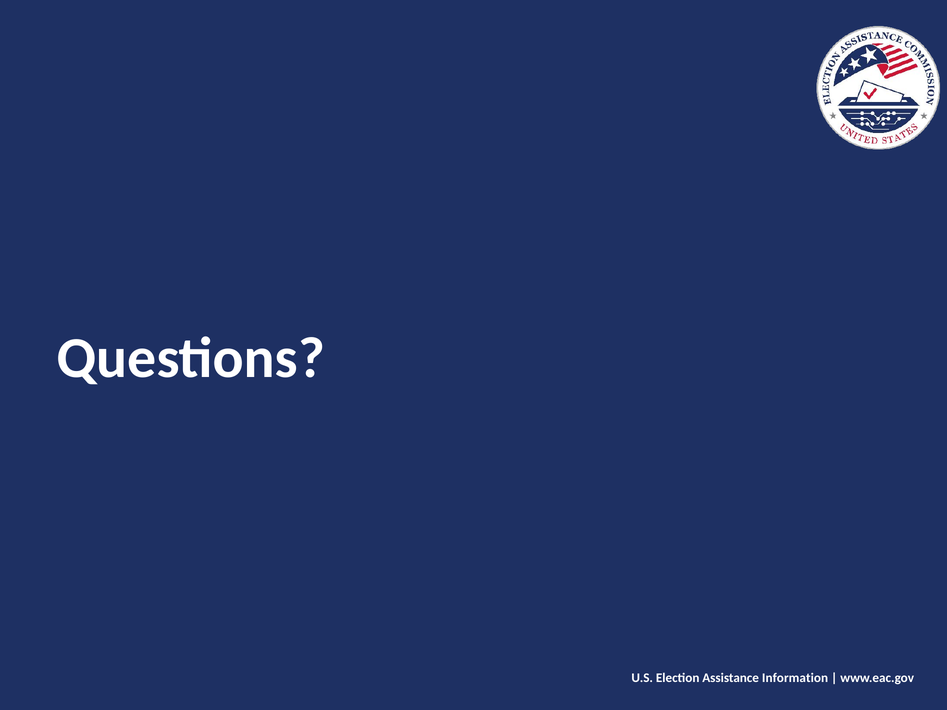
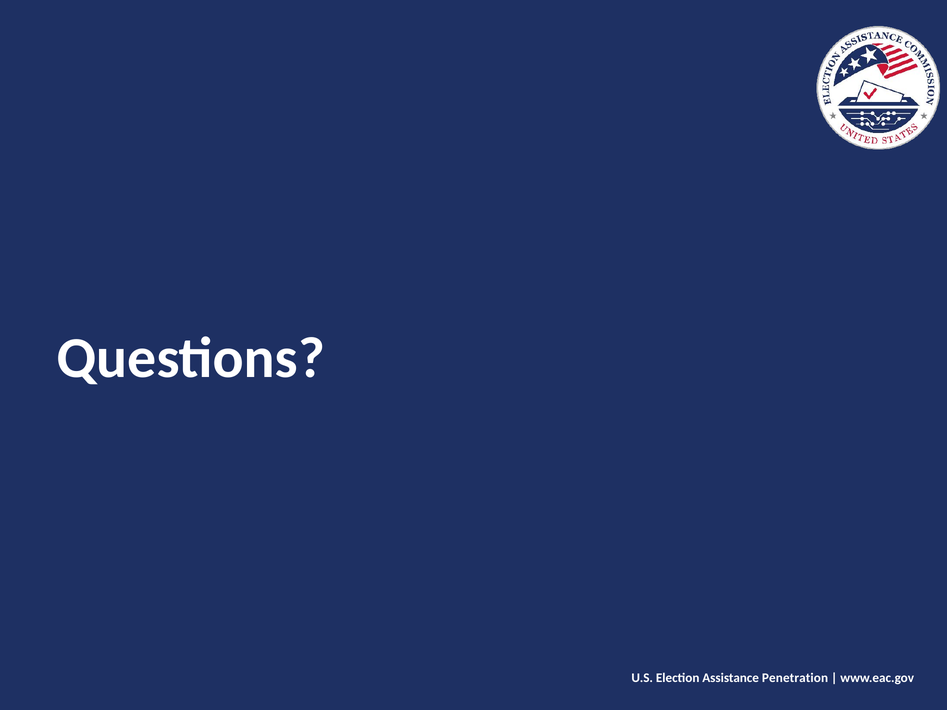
Information: Information -> Penetration
